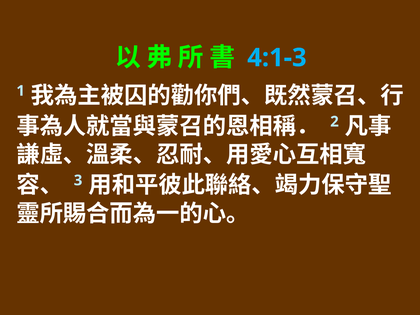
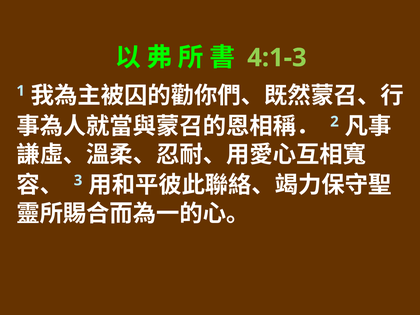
4:1-3 colour: light blue -> light green
